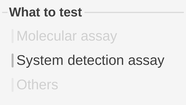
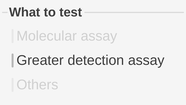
System: System -> Greater
